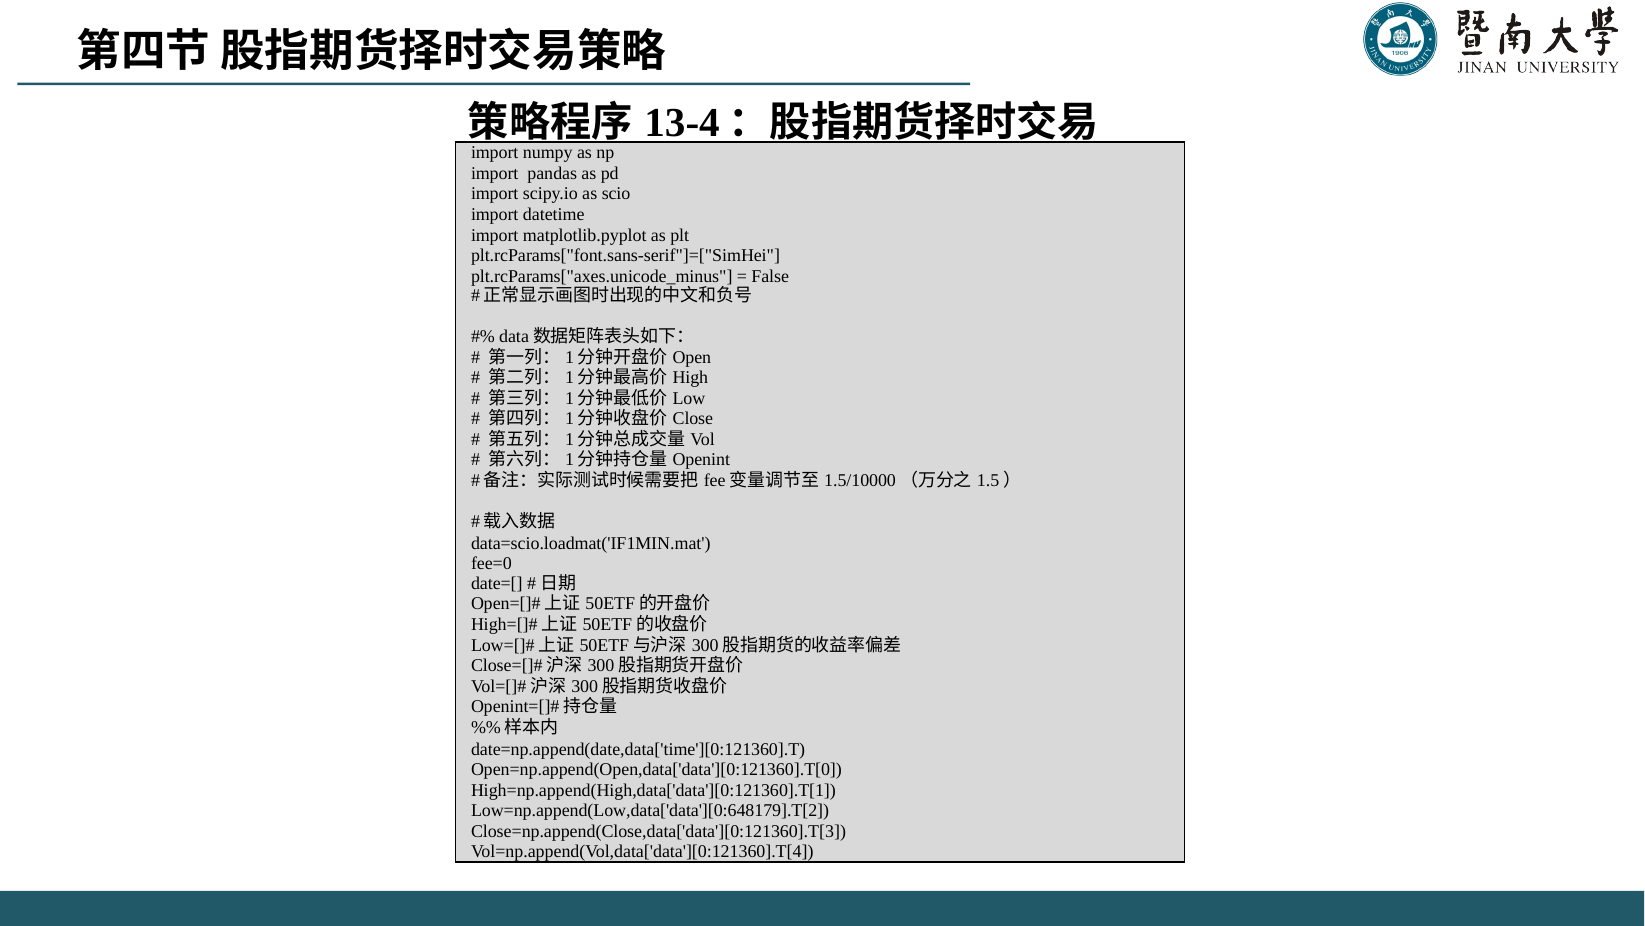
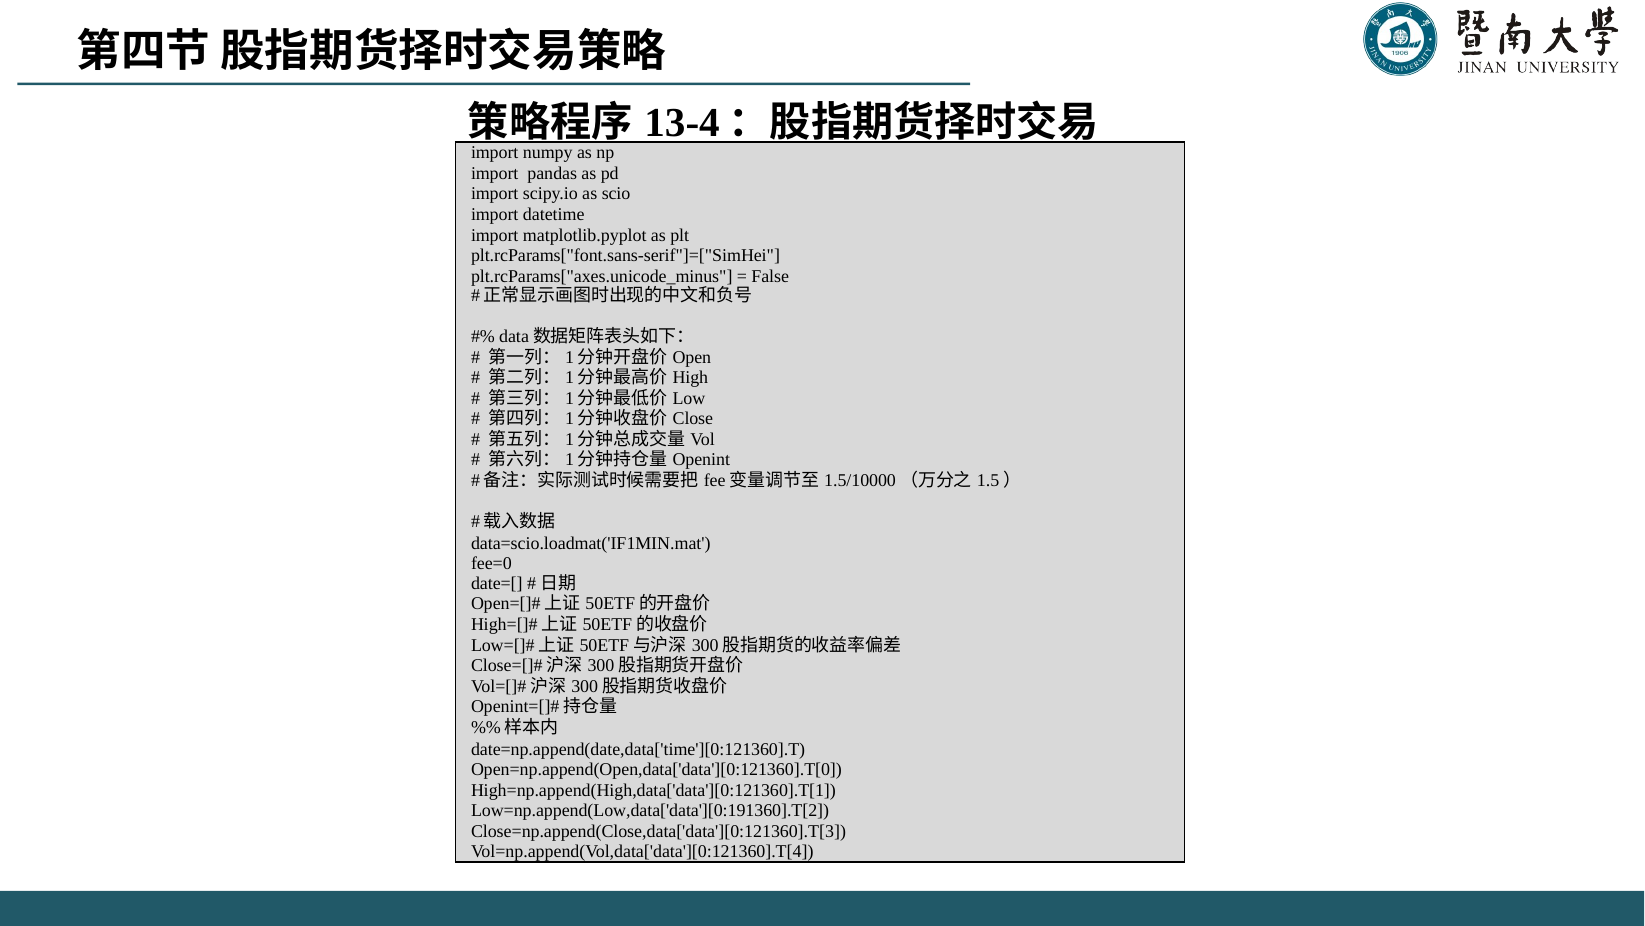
Low=np.append(Low,data['data'][0:648179].T[2: Low=np.append(Low,data['data'][0:648179].T[2 -> Low=np.append(Low,data['data'][0:191360].T[2
